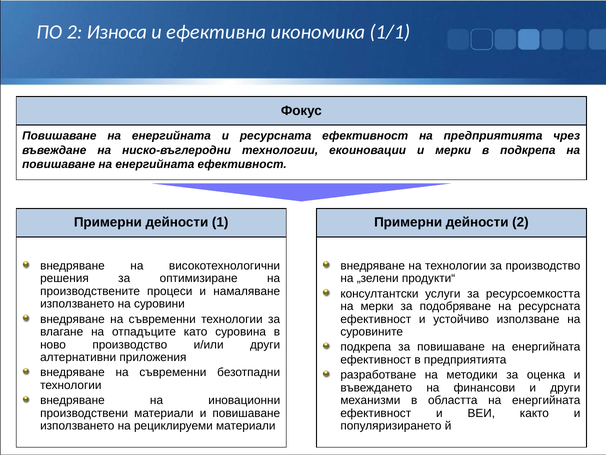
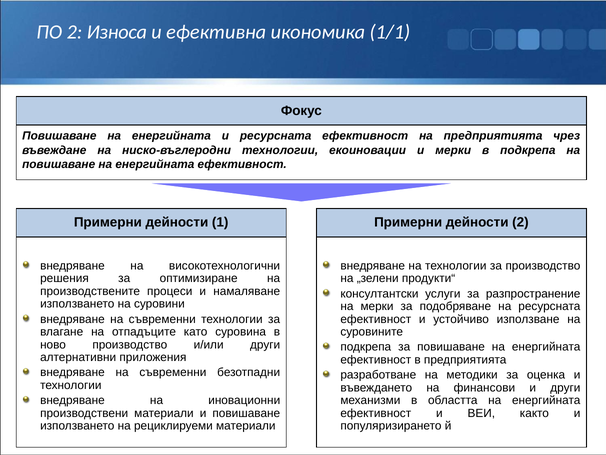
ресурсоемкостта: ресурсоемкостта -> разпространение
